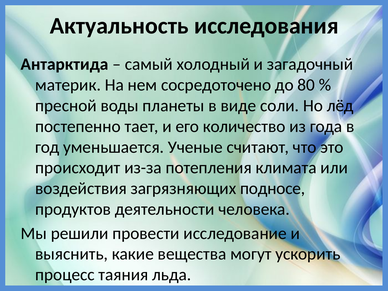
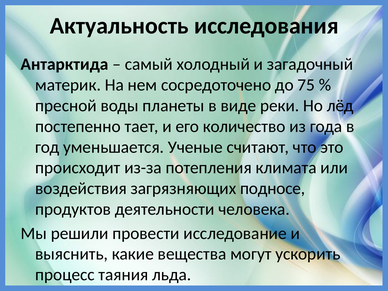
80: 80 -> 75
соли: соли -> реки
